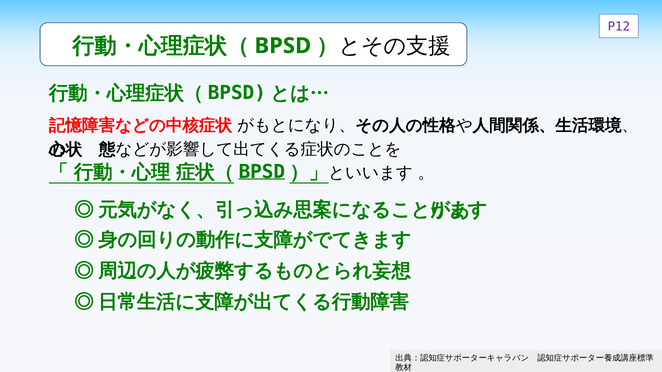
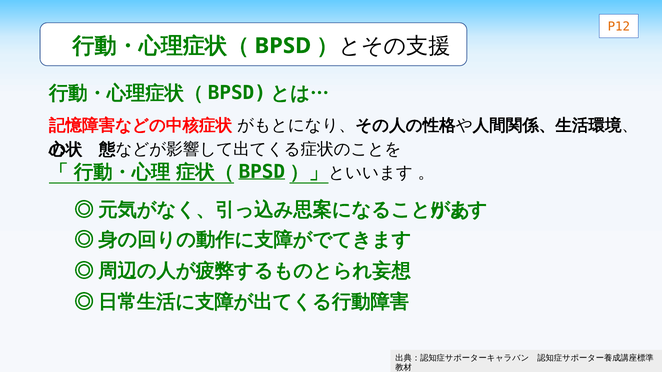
P12 colour: purple -> orange
